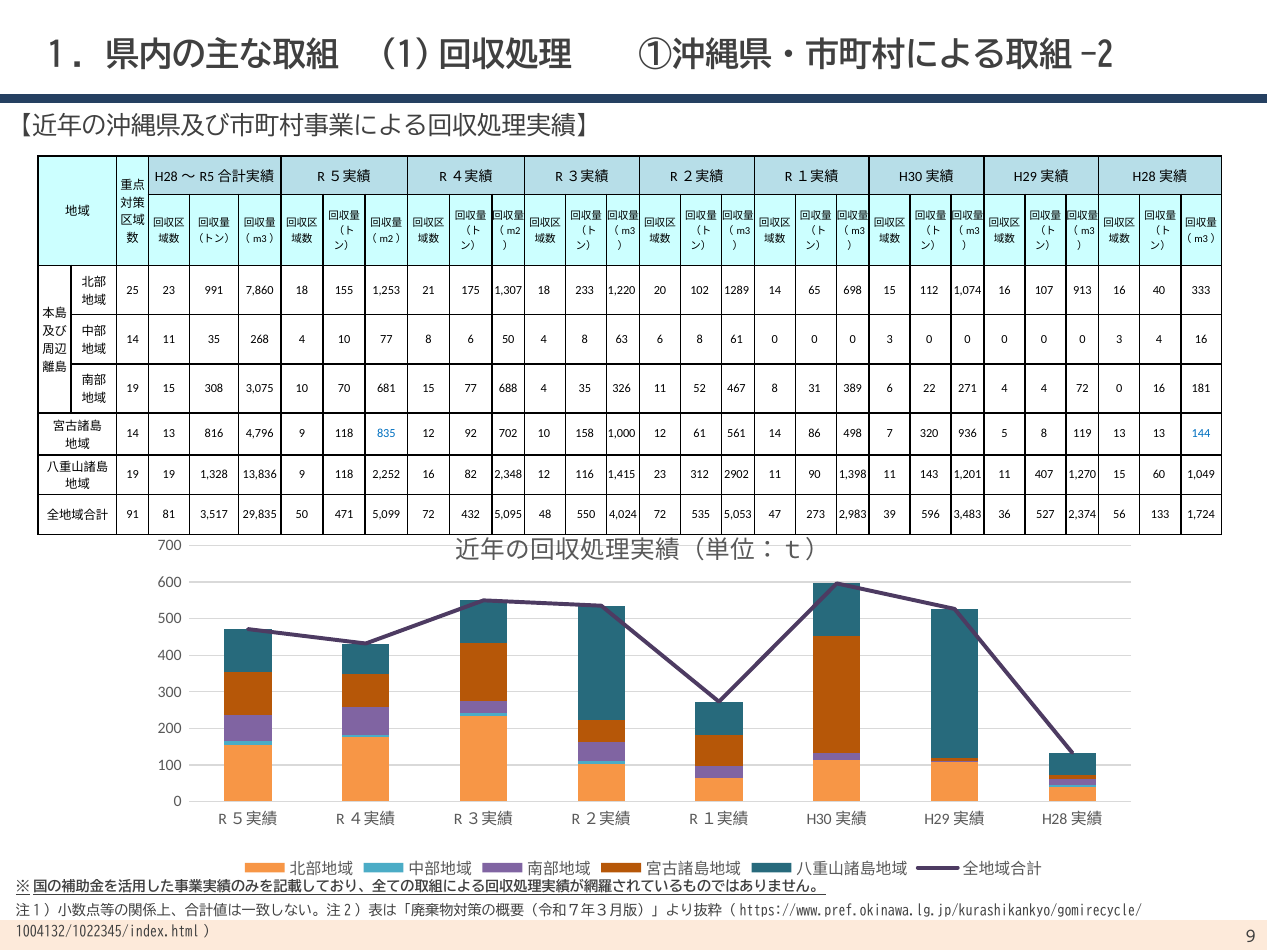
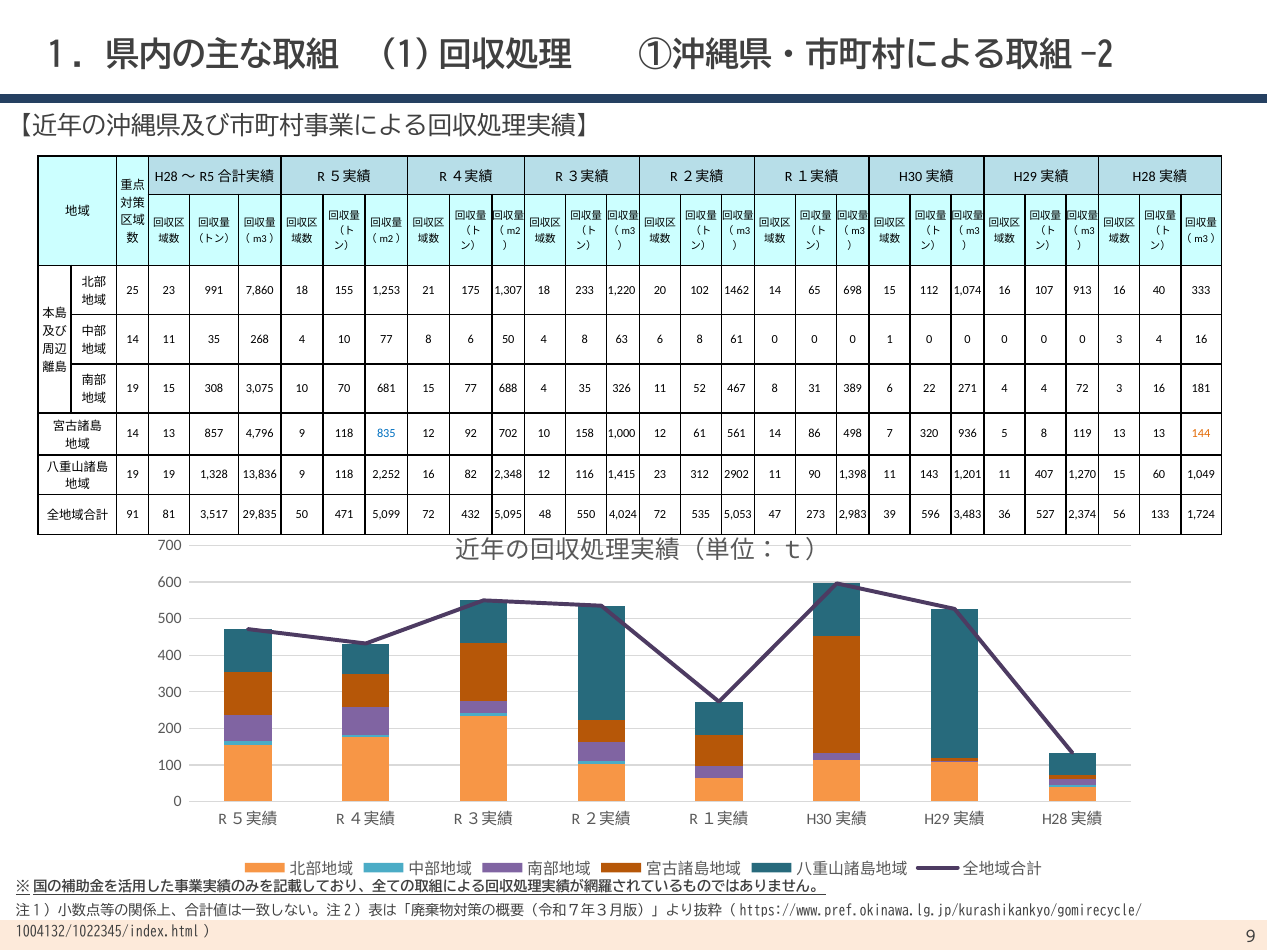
1289: 1289 -> 1462
3 at (890, 339): 3 -> 1
72 0: 0 -> 3
816: 816 -> 857
144 colour: blue -> orange
